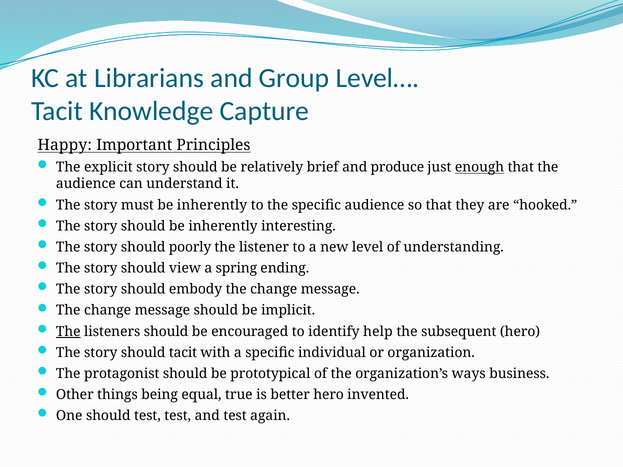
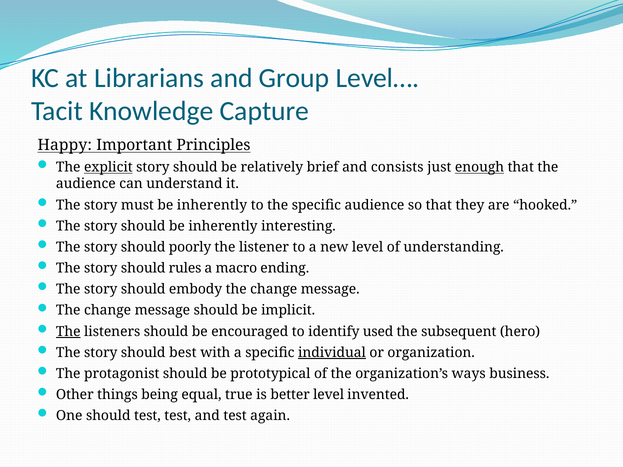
explicit underline: none -> present
produce: produce -> consists
view: view -> rules
spring: spring -> macro
help: help -> used
should tacit: tacit -> best
individual underline: none -> present
better hero: hero -> level
